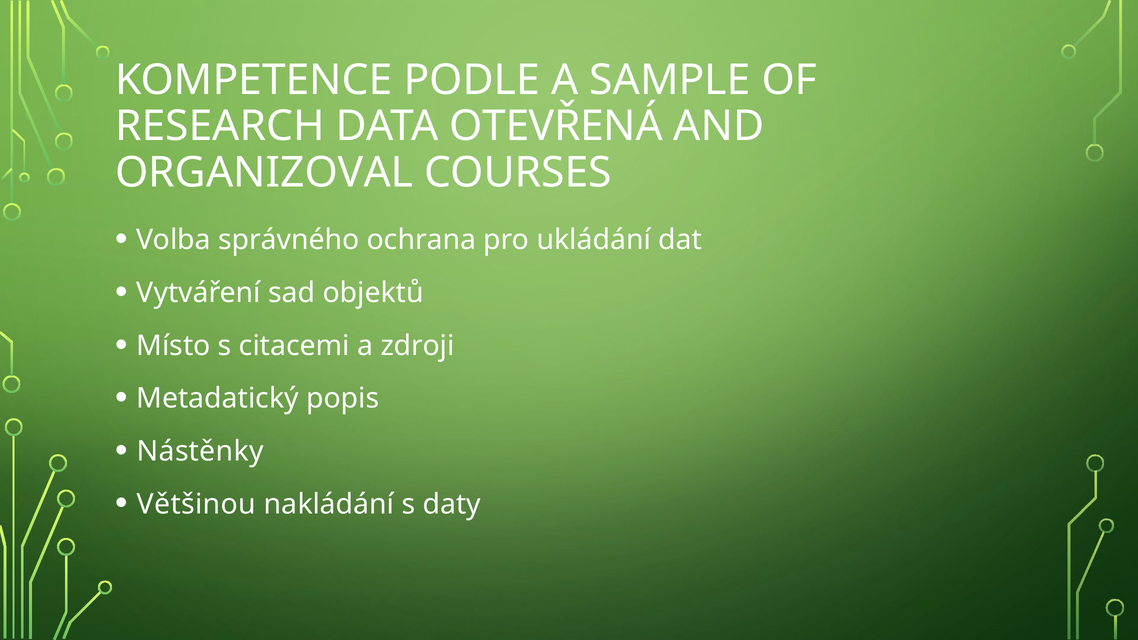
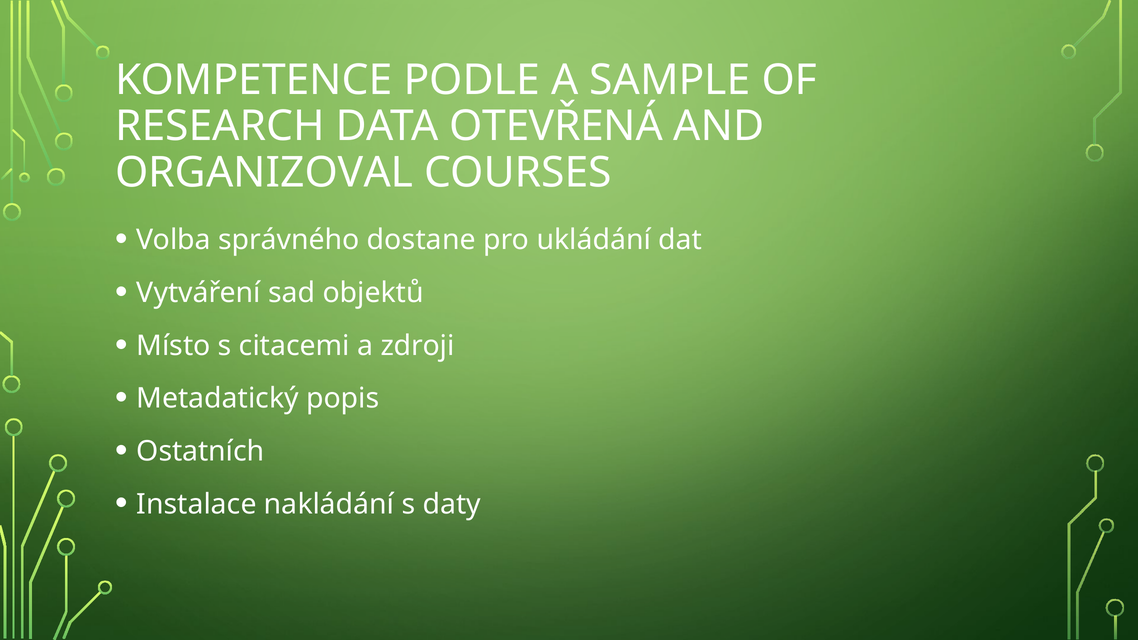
ochrana: ochrana -> dostane
Nástěnky: Nástěnky -> Ostatních
Většinou: Většinou -> Instalace
